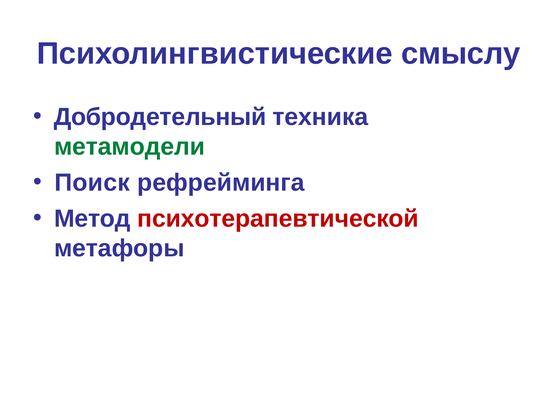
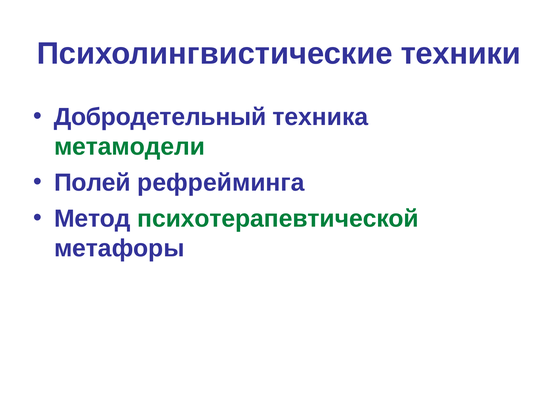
смыслу: смыслу -> техники
Поиск: Поиск -> Полей
психотерапевтической colour: red -> green
